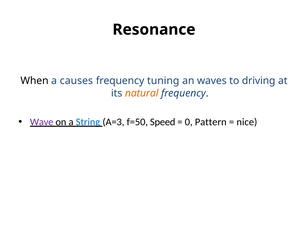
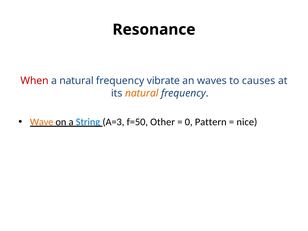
When colour: black -> red
a causes: causes -> natural
tuning: tuning -> vibrate
driving: driving -> causes
Wave colour: purple -> orange
Speed: Speed -> Other
